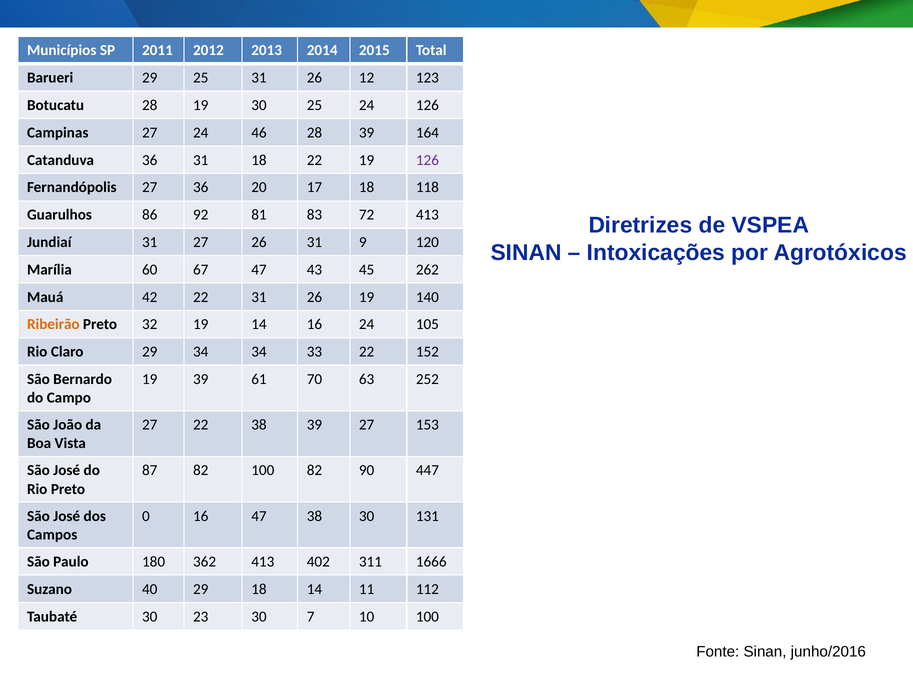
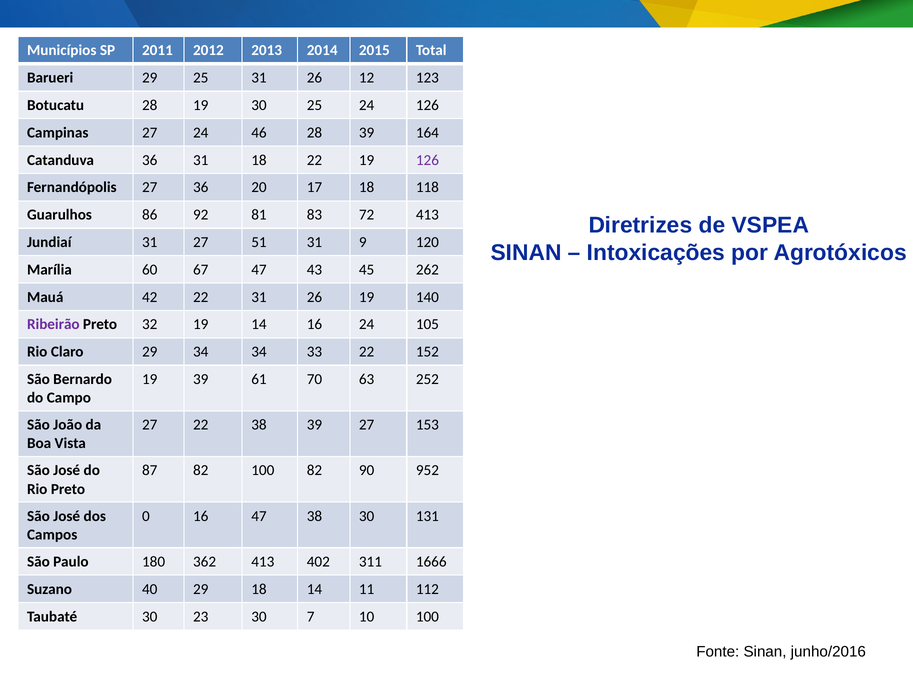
27 26: 26 -> 51
Ribeirão colour: orange -> purple
447: 447 -> 952
